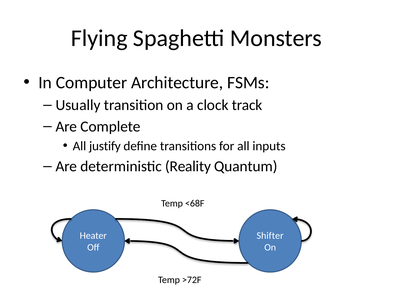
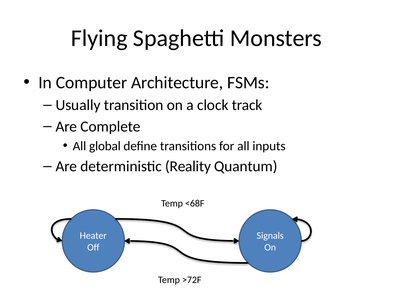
justify: justify -> global
Shifter: Shifter -> Signals
